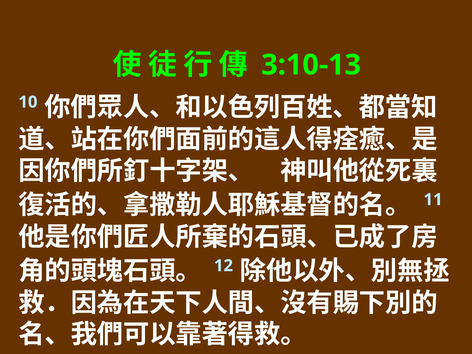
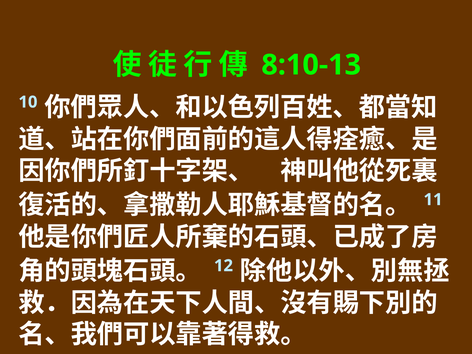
3:10-13: 3:10-13 -> 8:10-13
